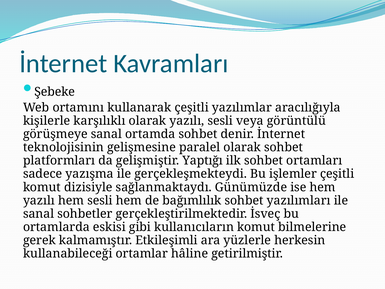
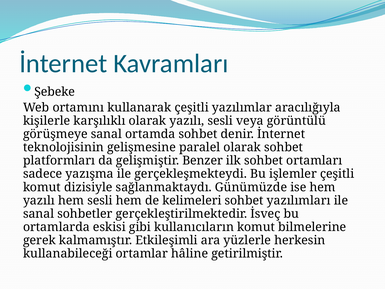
Yaptığı: Yaptığı -> Benzer
bağımlılık: bağımlılık -> kelimeleri
